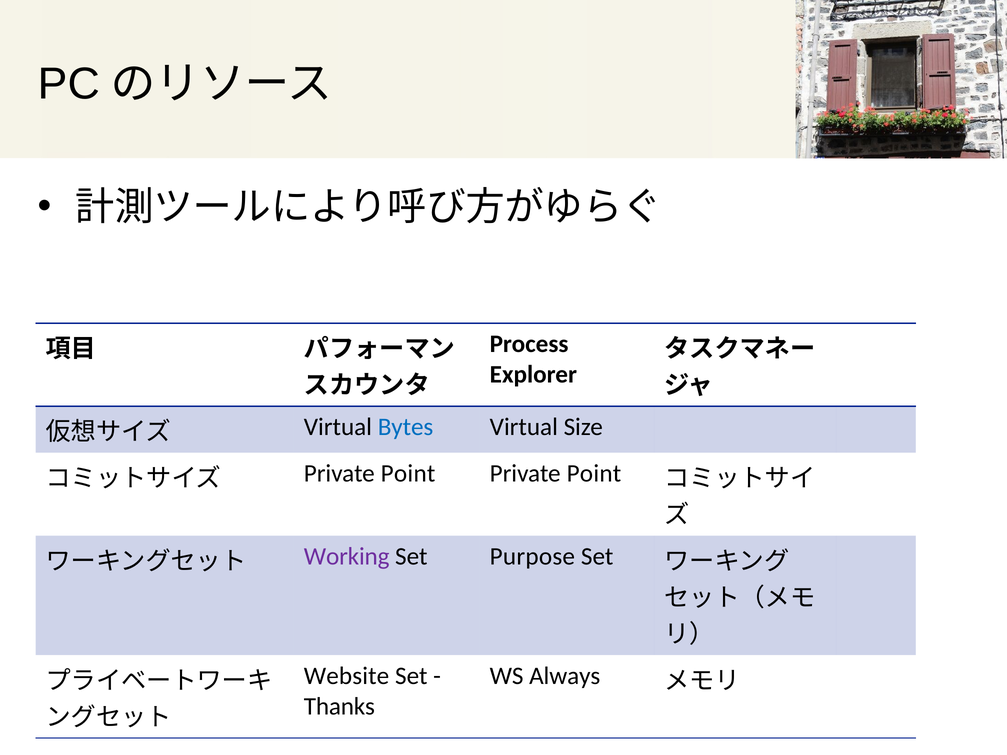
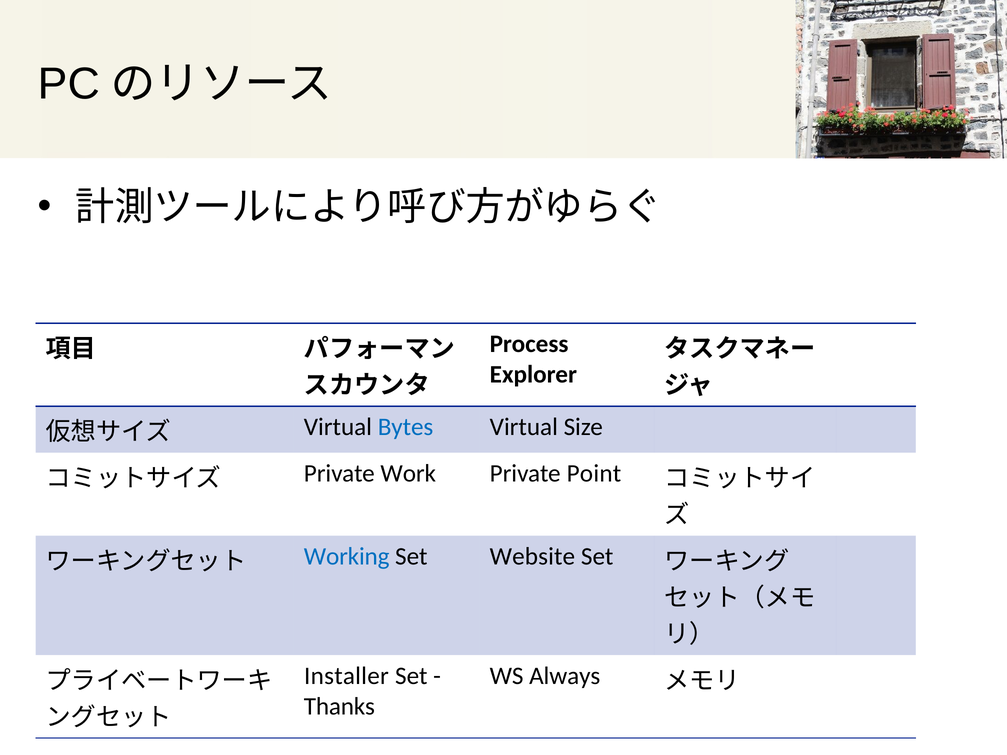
Point at (408, 474): Point -> Work
Working colour: purple -> blue
Purpose: Purpose -> Website
Website: Website -> Installer
